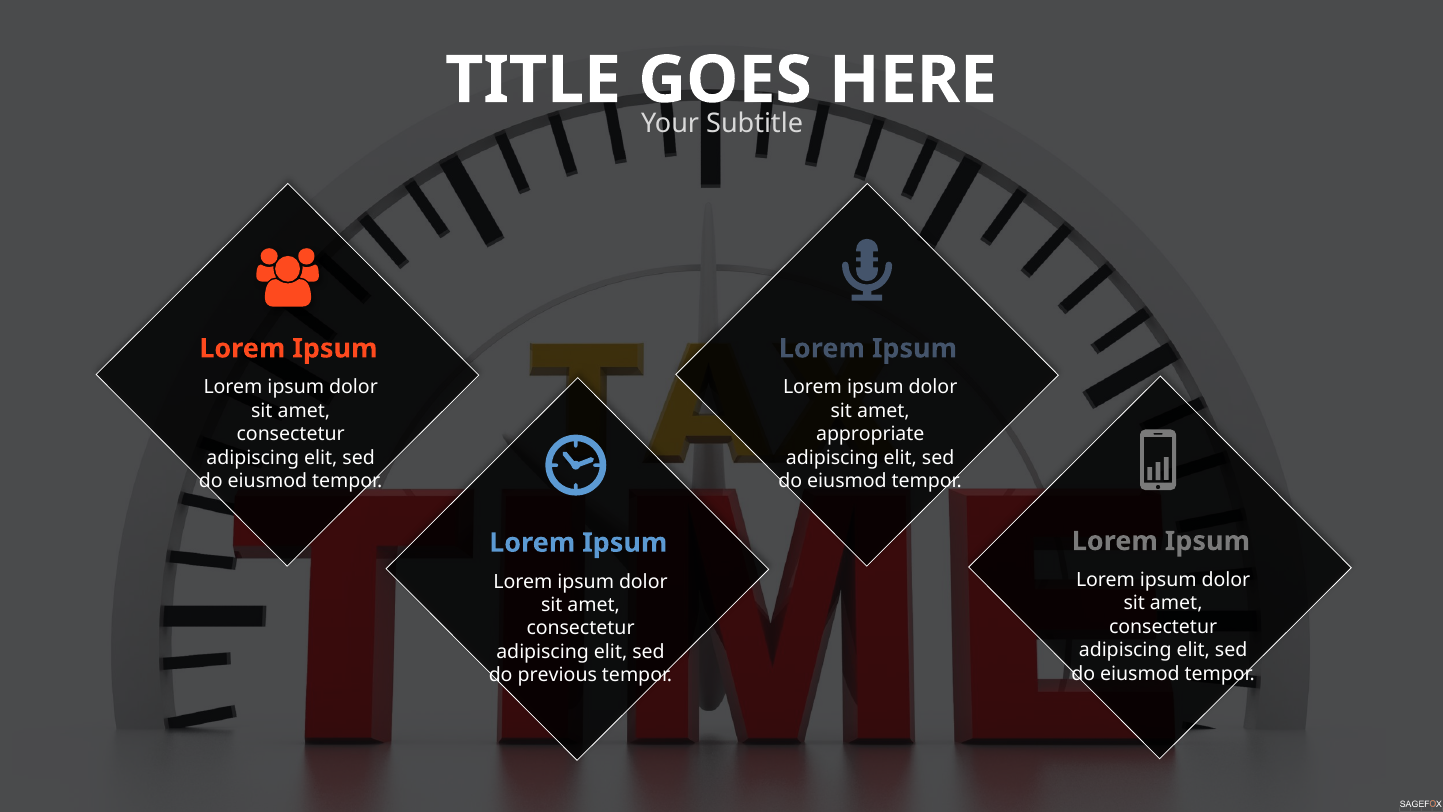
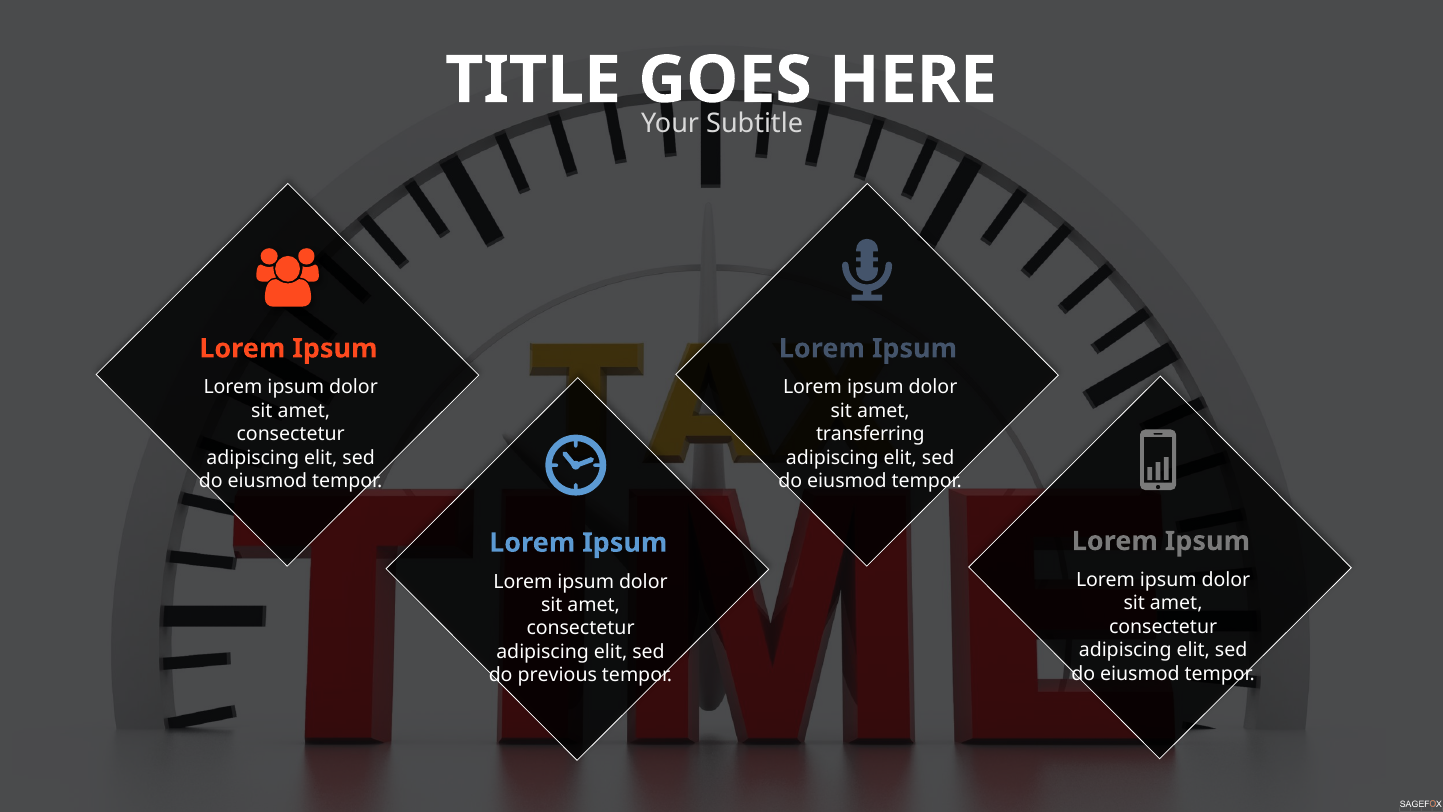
appropriate: appropriate -> transferring
